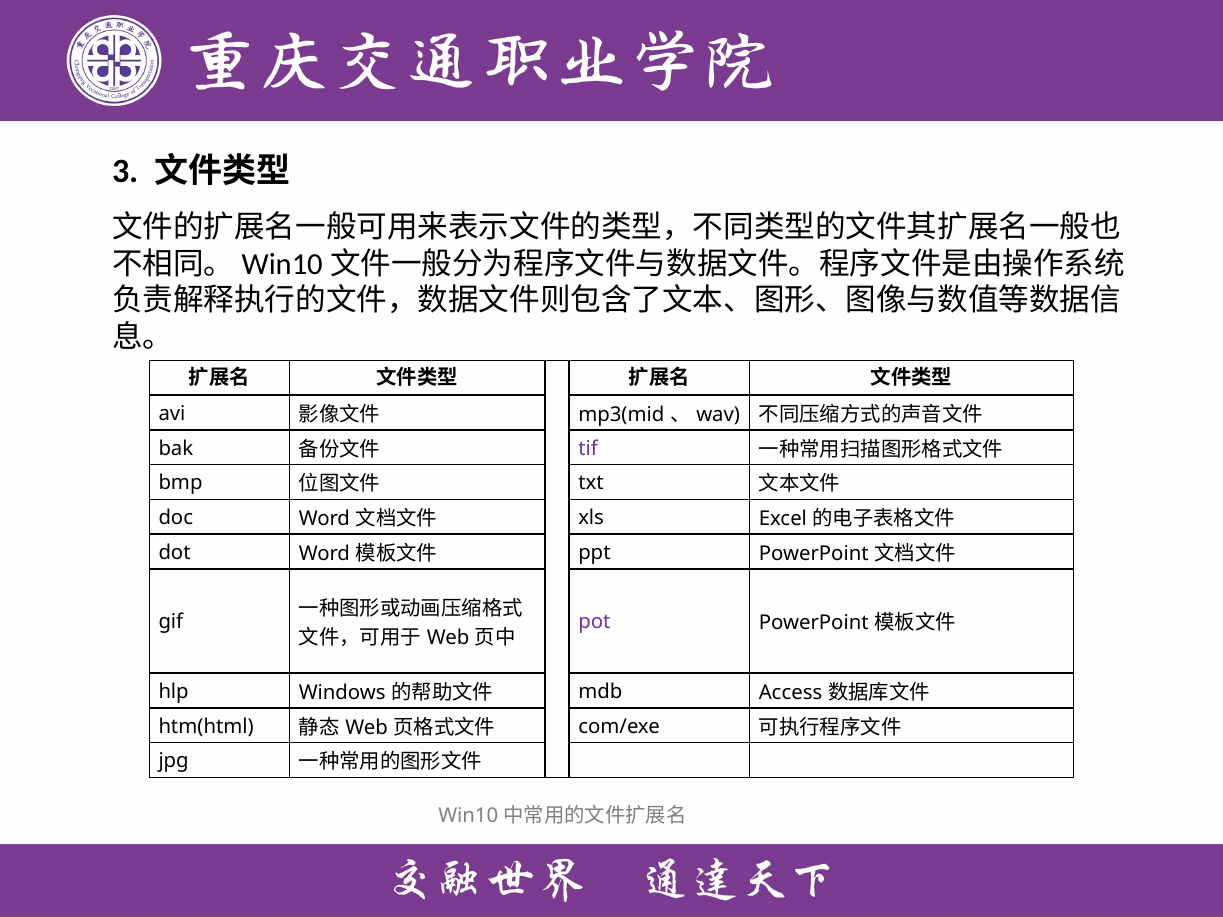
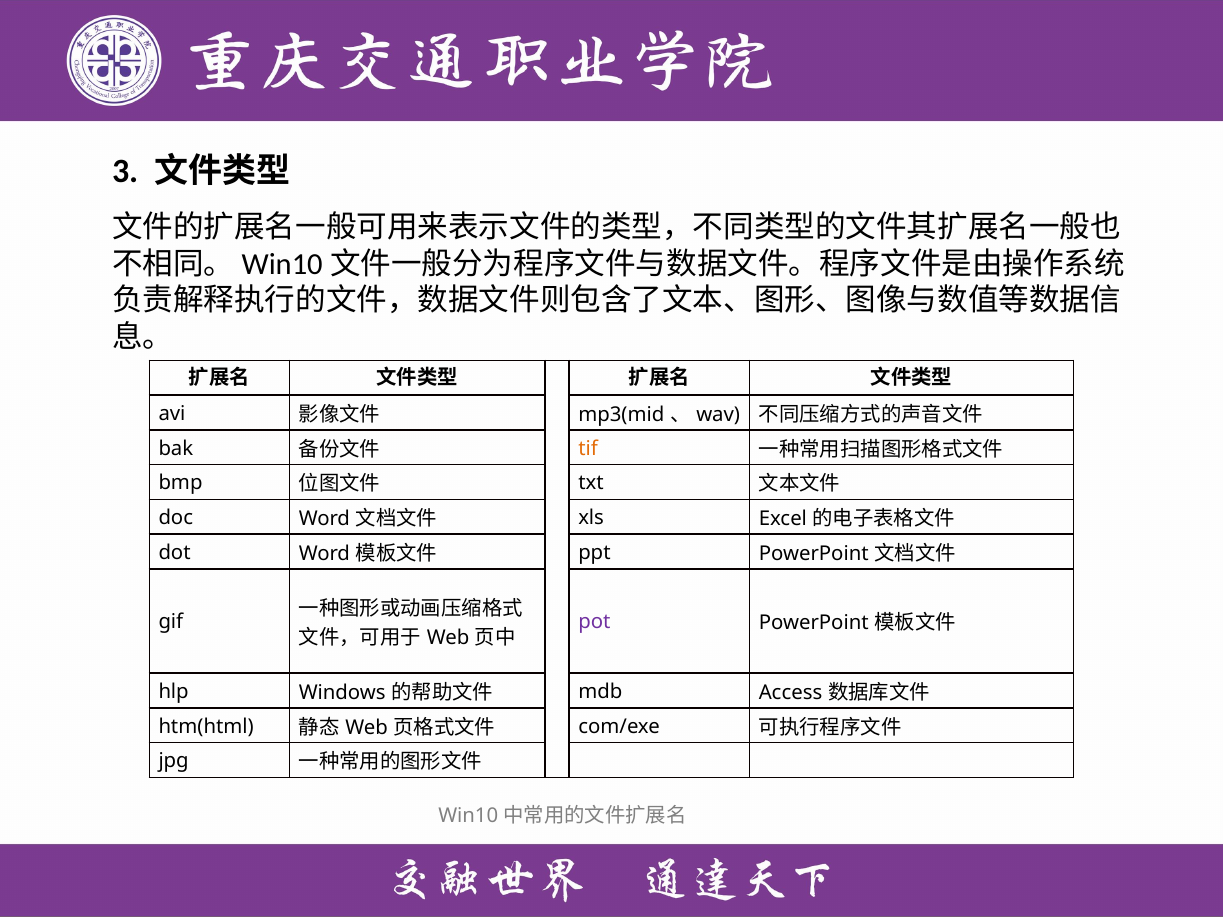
tif colour: purple -> orange
